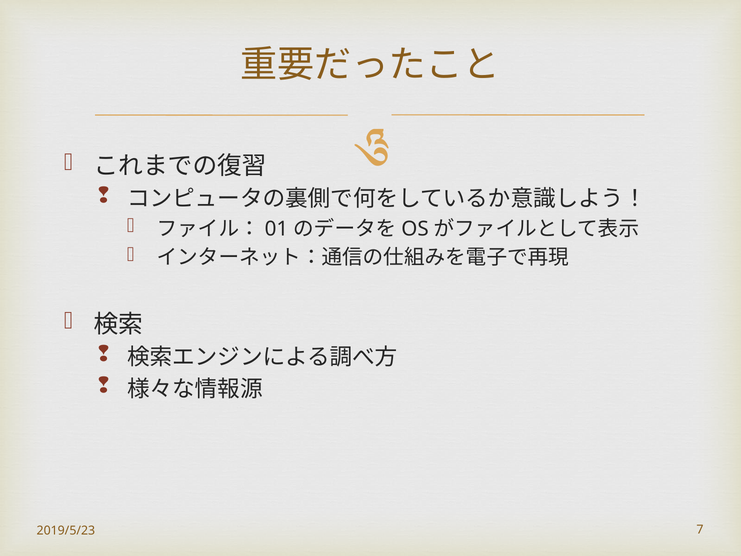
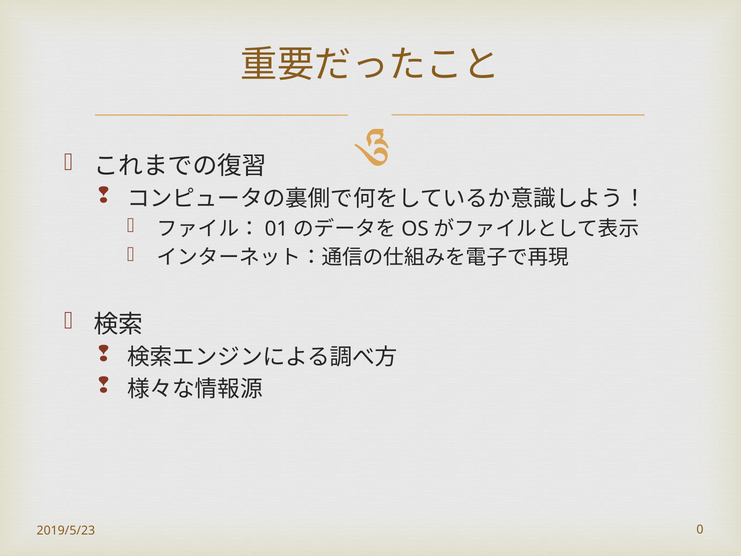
7: 7 -> 0
